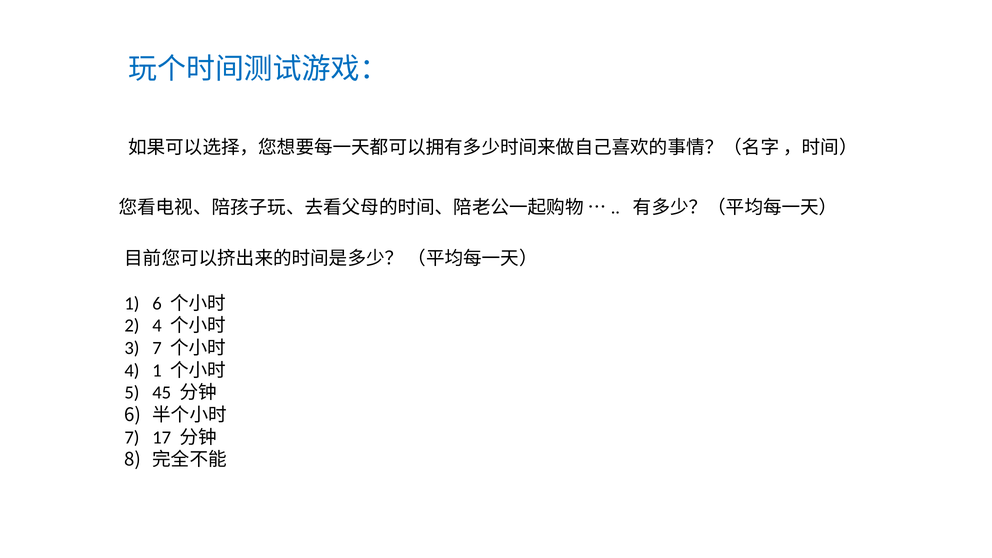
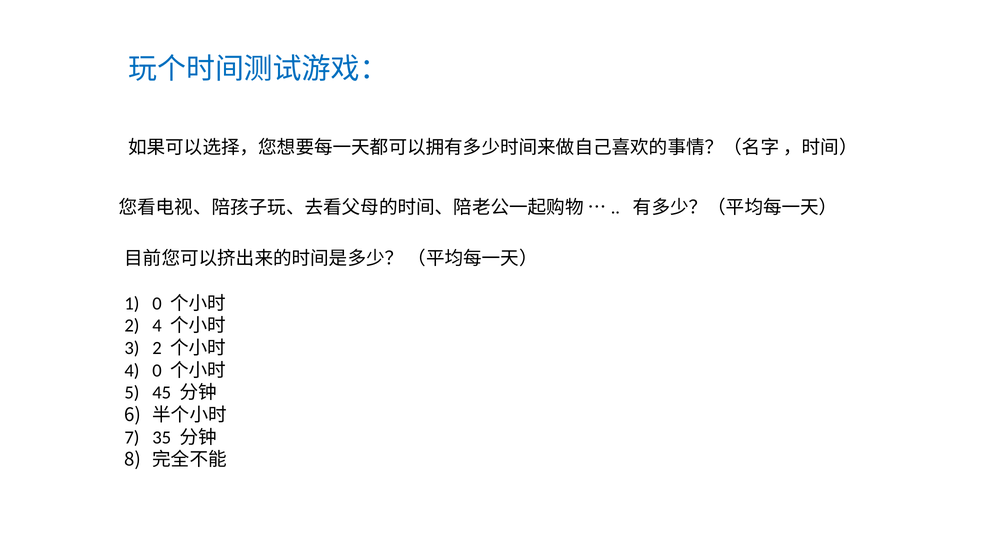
6 at (157, 303): 6 -> 0
3 7: 7 -> 2
4 1: 1 -> 0
17: 17 -> 35
